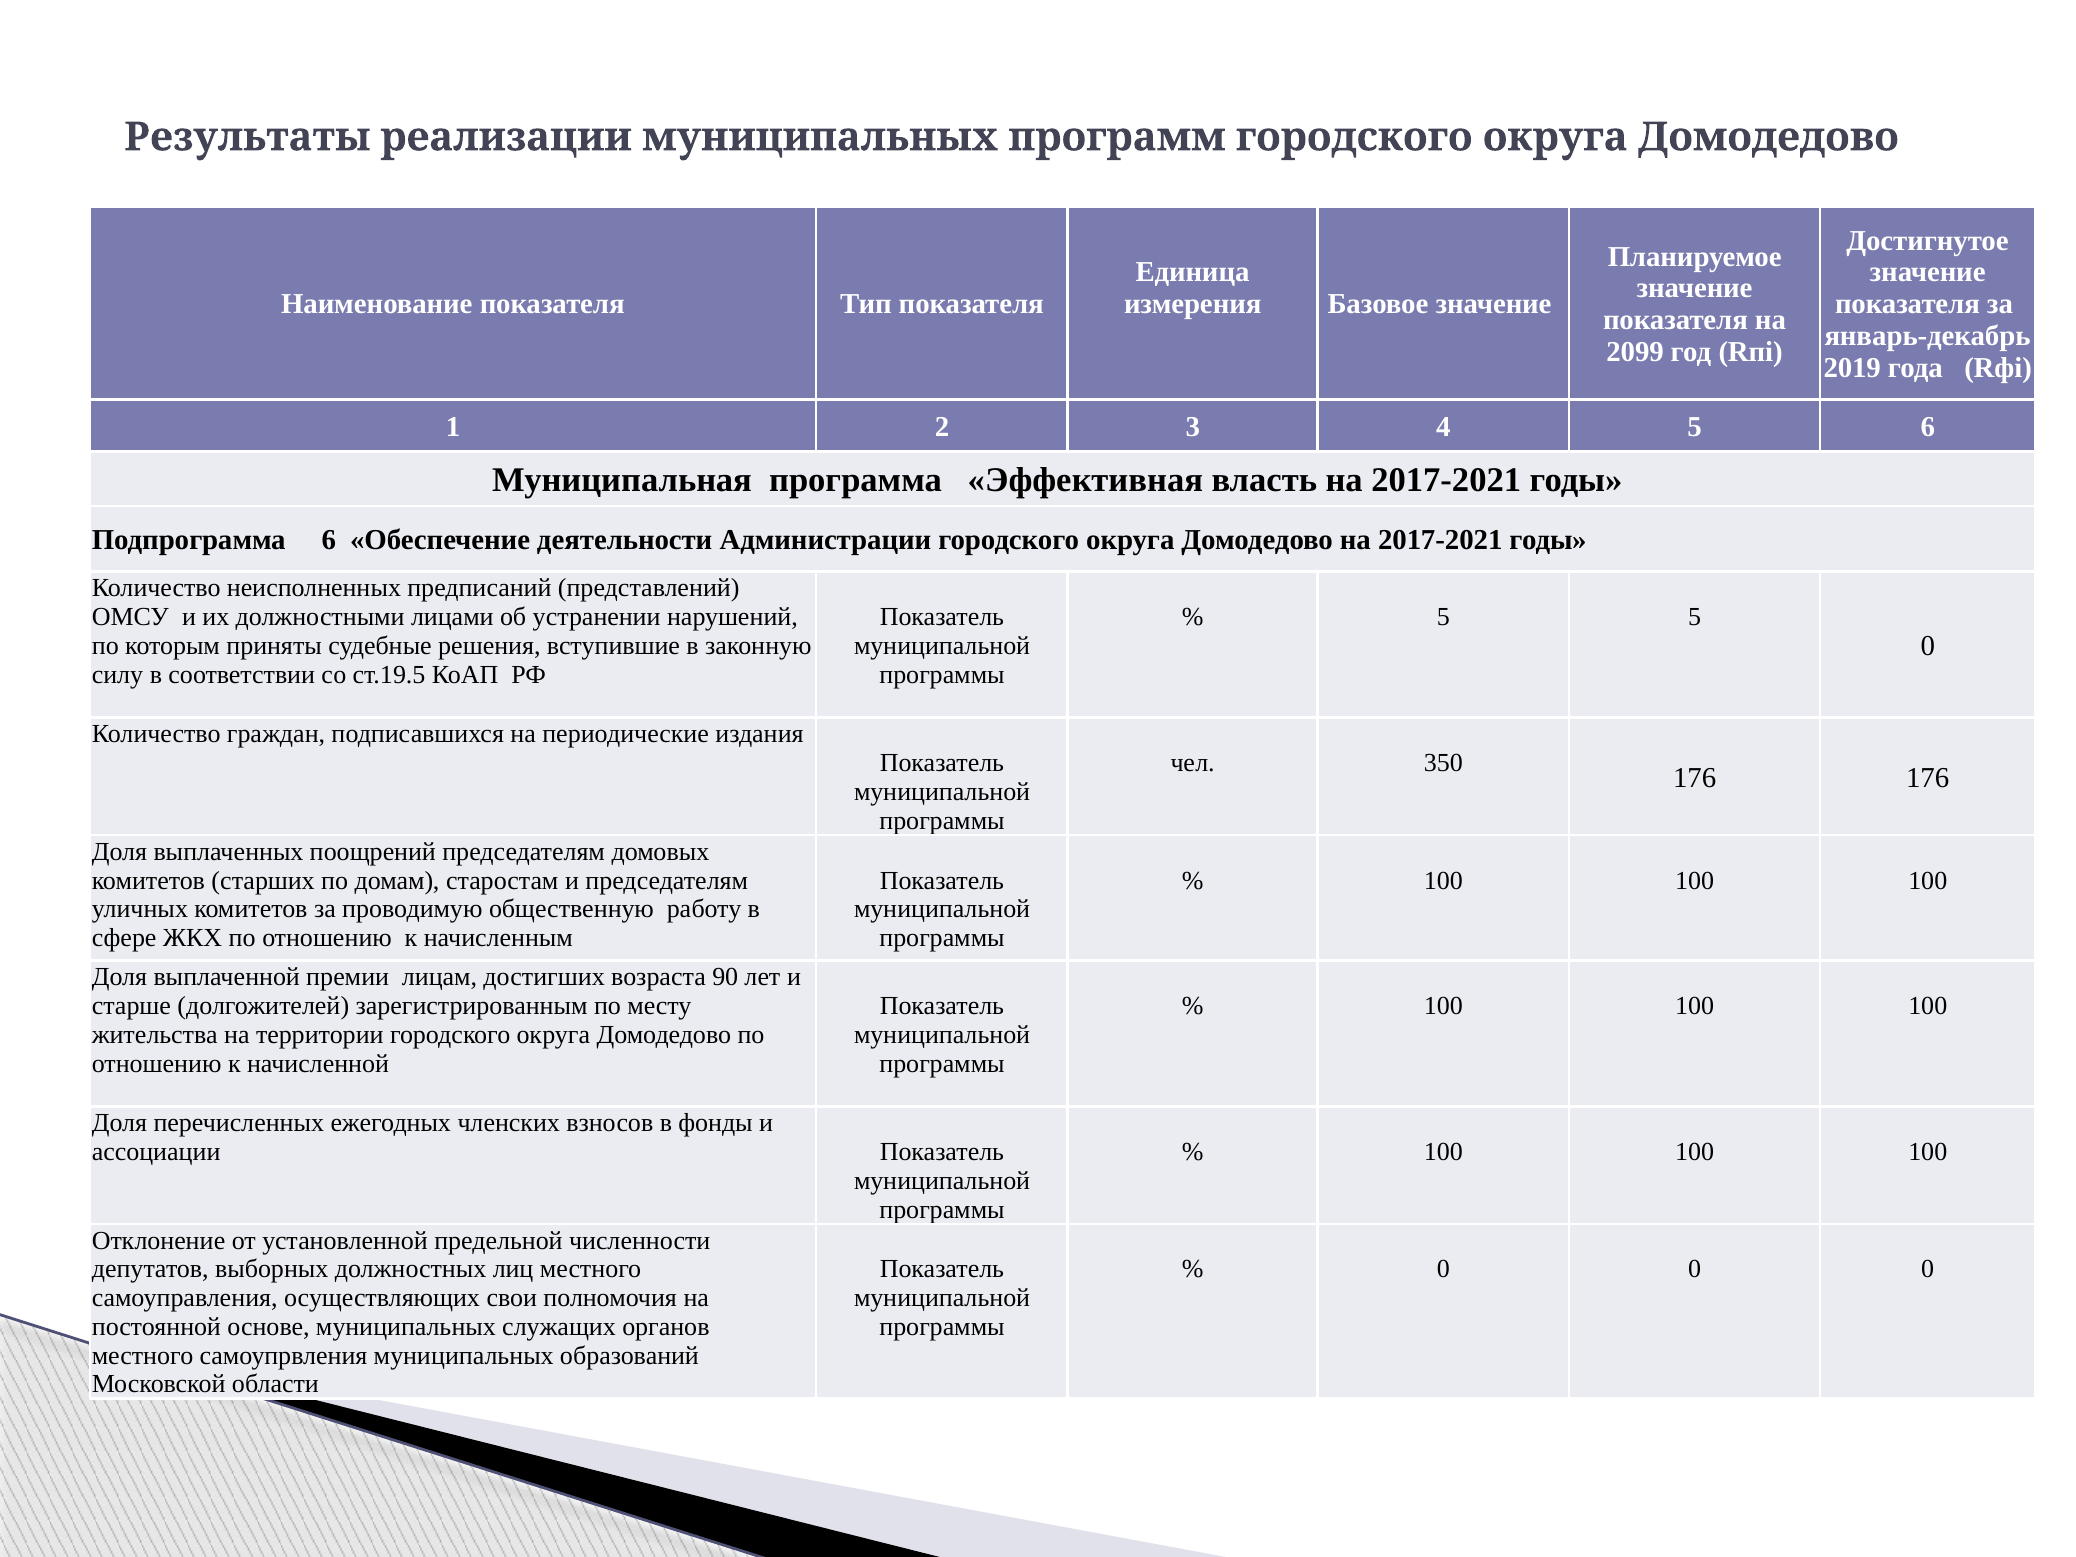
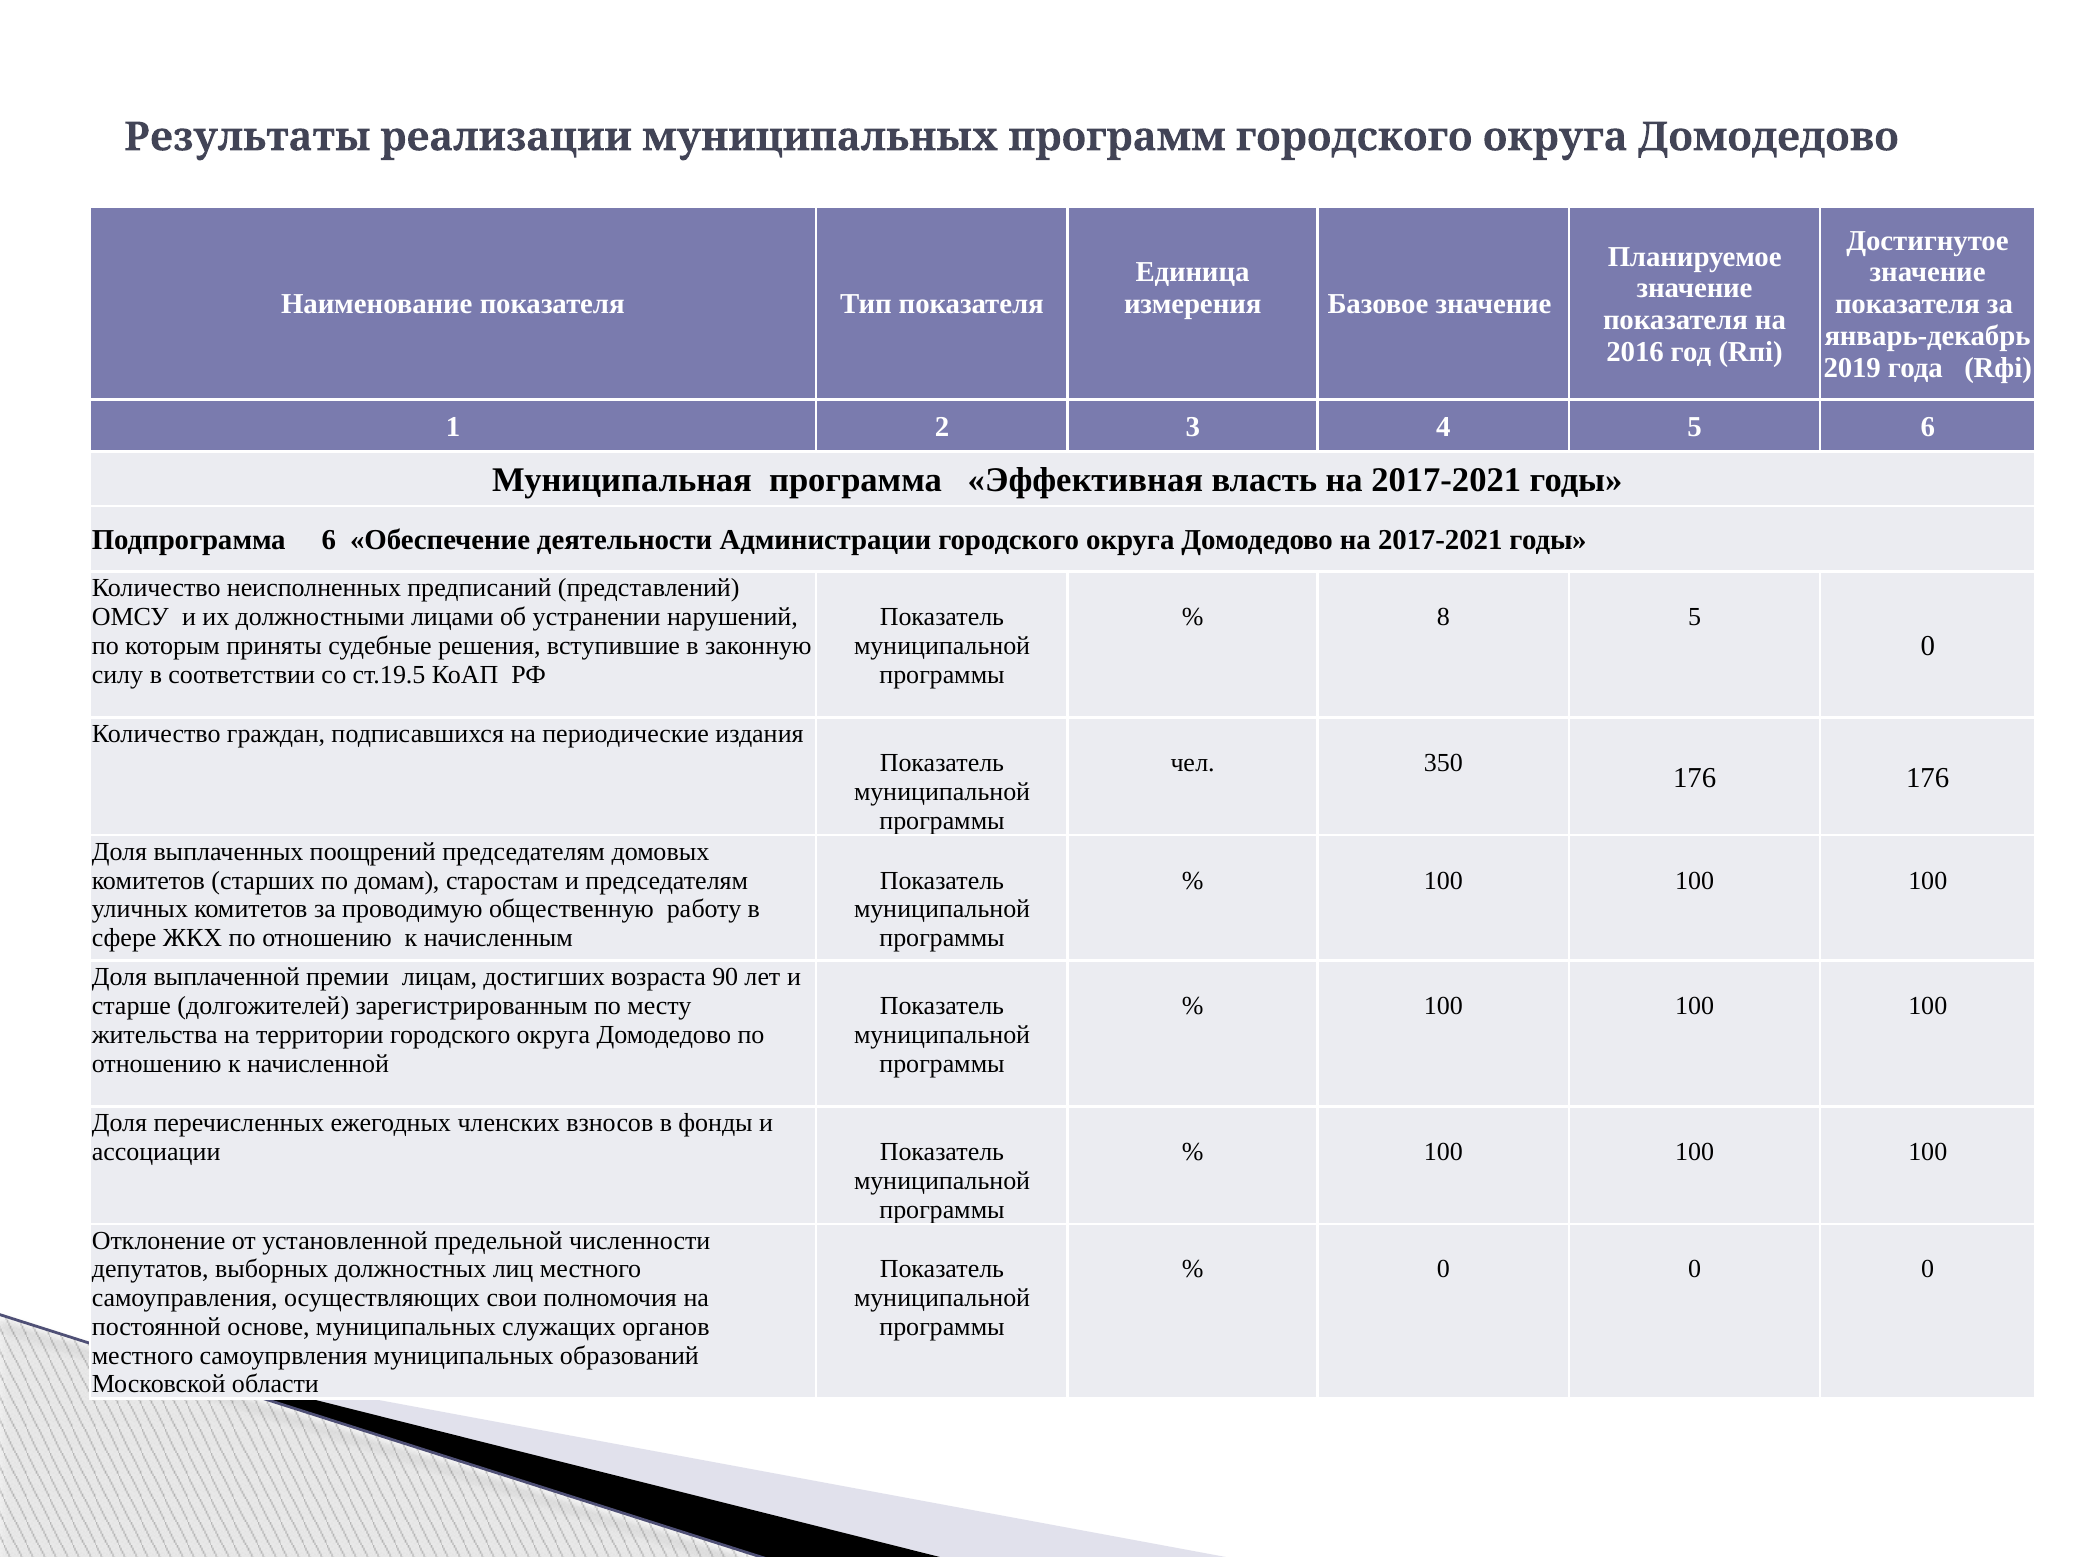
2099: 2099 -> 2016
5 at (1443, 617): 5 -> 8
